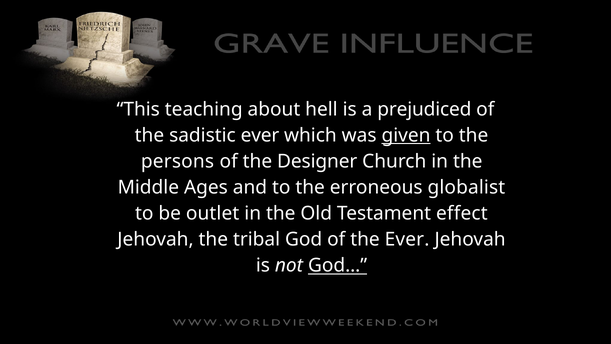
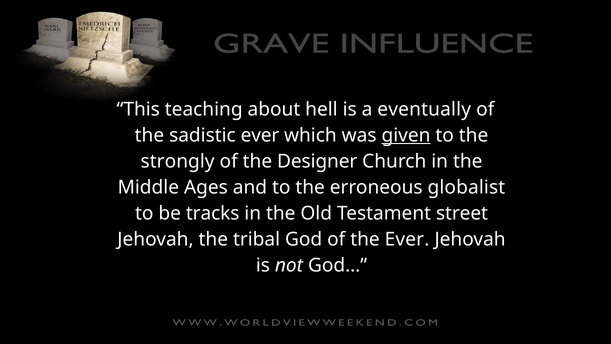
prejudiced: prejudiced -> eventually
persons: persons -> strongly
outlet: outlet -> tracks
effect: effect -> street
God… underline: present -> none
